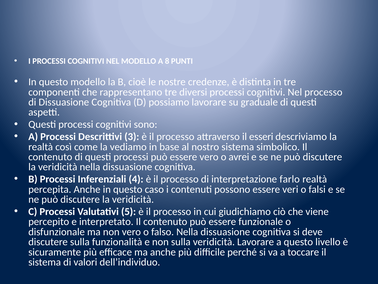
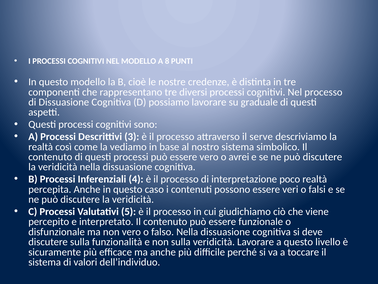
esseri: esseri -> serve
farlo: farlo -> poco
